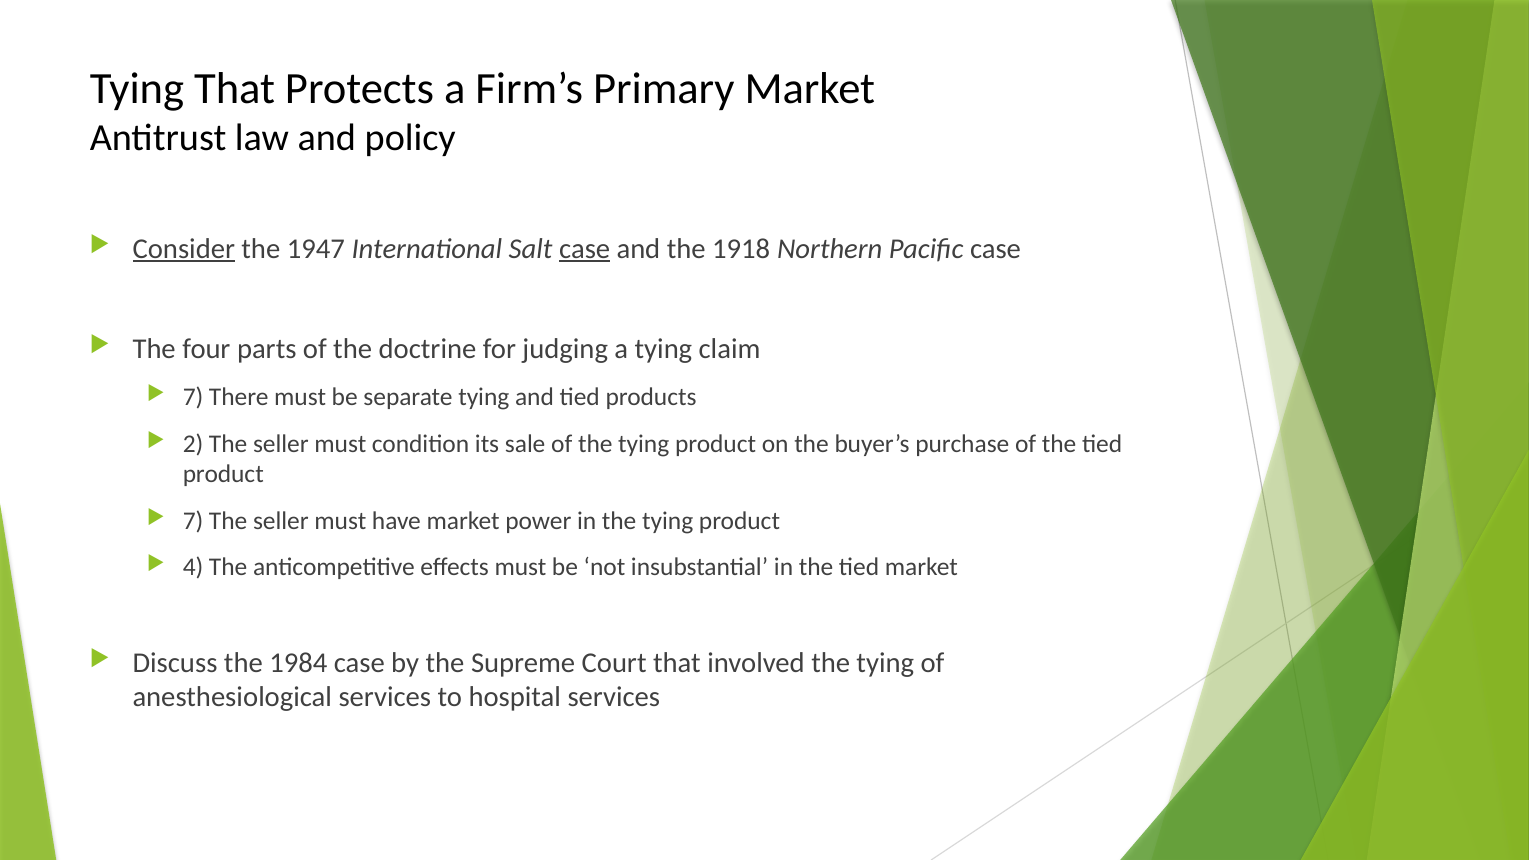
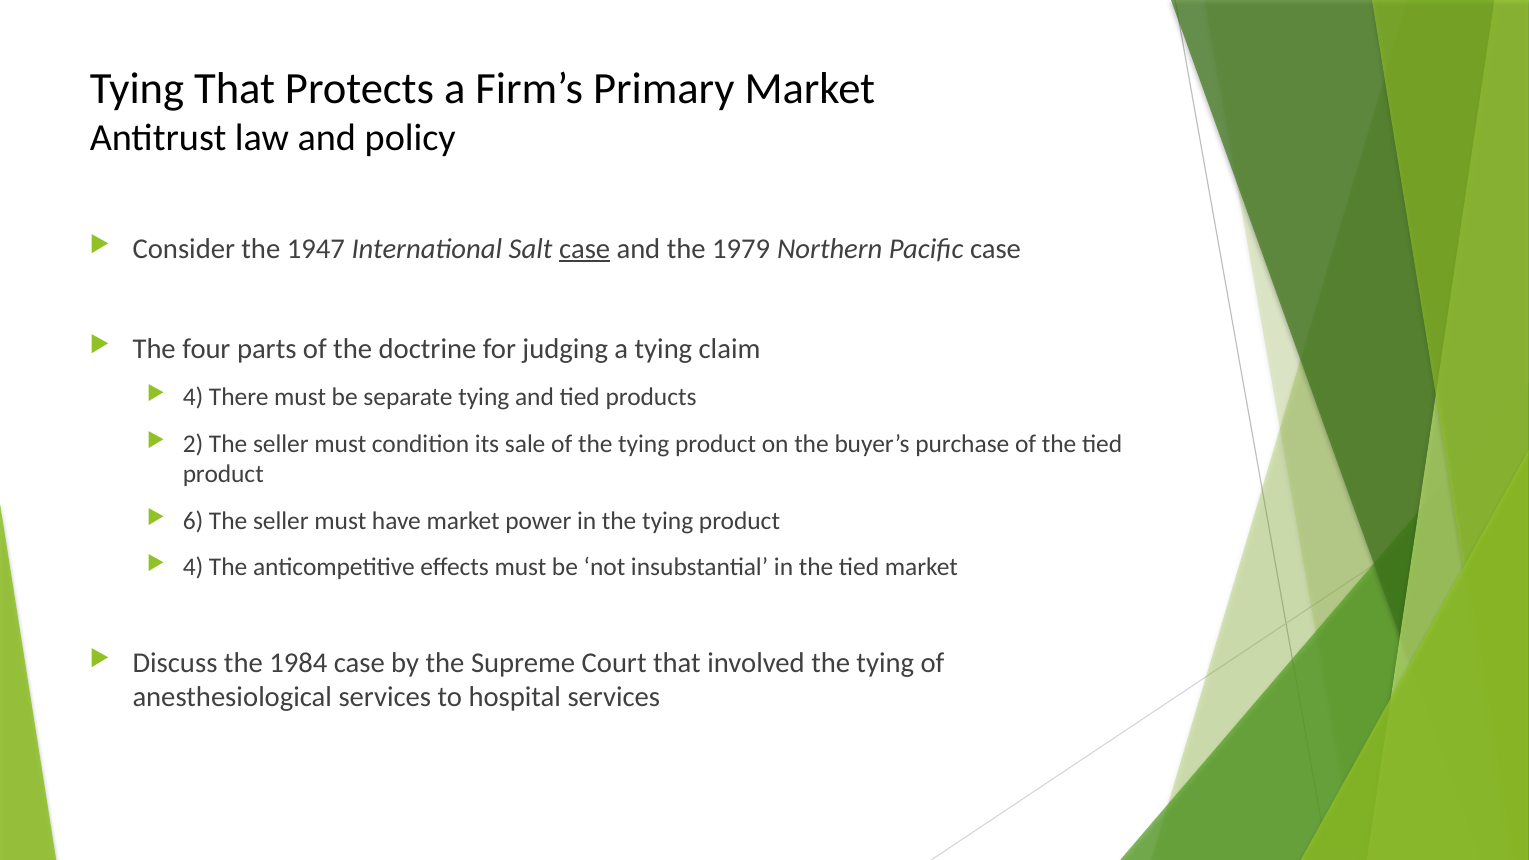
Consider underline: present -> none
1918: 1918 -> 1979
7 at (193, 398): 7 -> 4
7 at (193, 521): 7 -> 6
